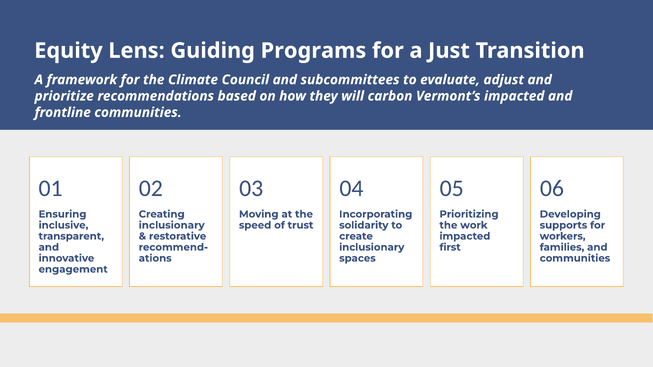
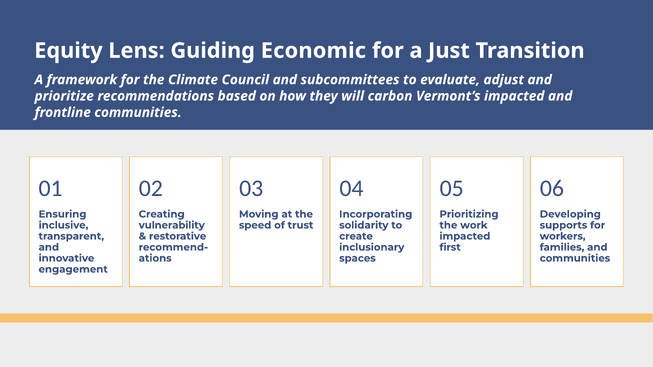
Programs: Programs -> Economic
inclusionary at (172, 225): inclusionary -> vulnerability
